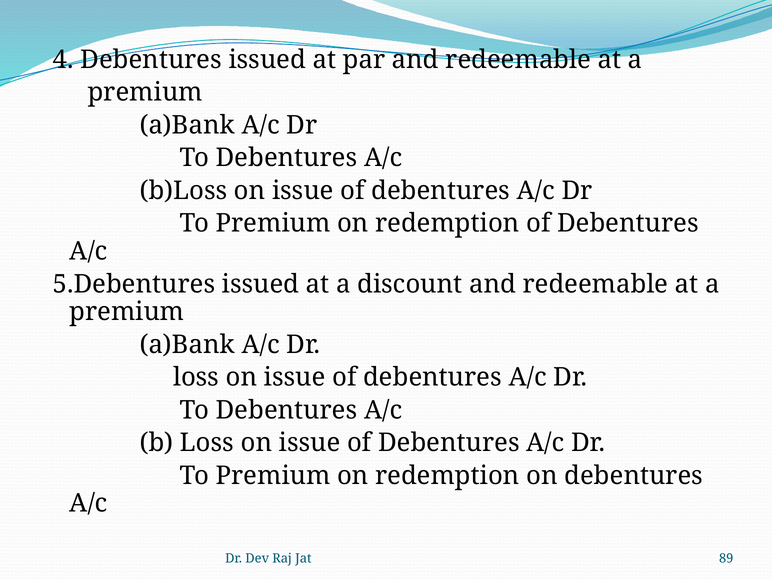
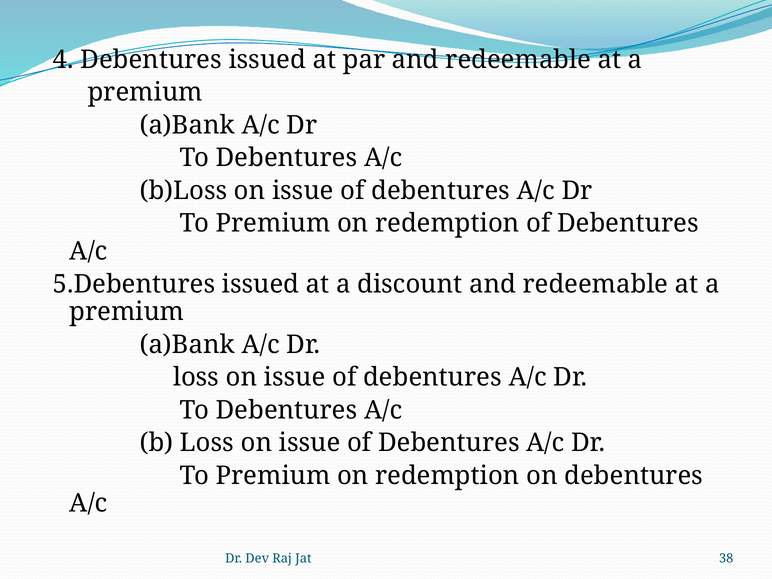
89: 89 -> 38
